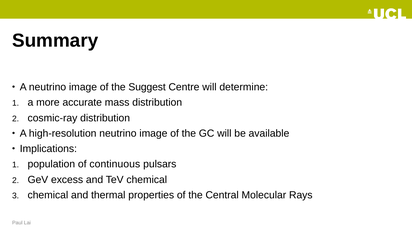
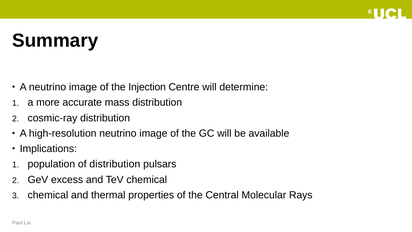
Suggest: Suggest -> Injection
of continuous: continuous -> distribution
